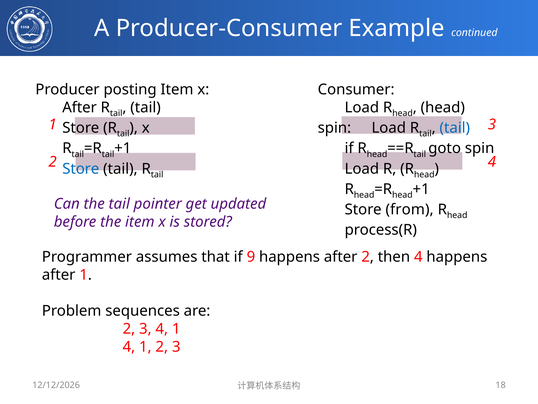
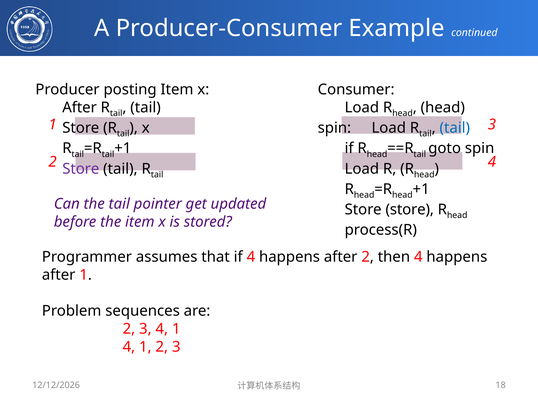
Store at (81, 169) colour: blue -> purple
Store from: from -> store
if 9: 9 -> 4
